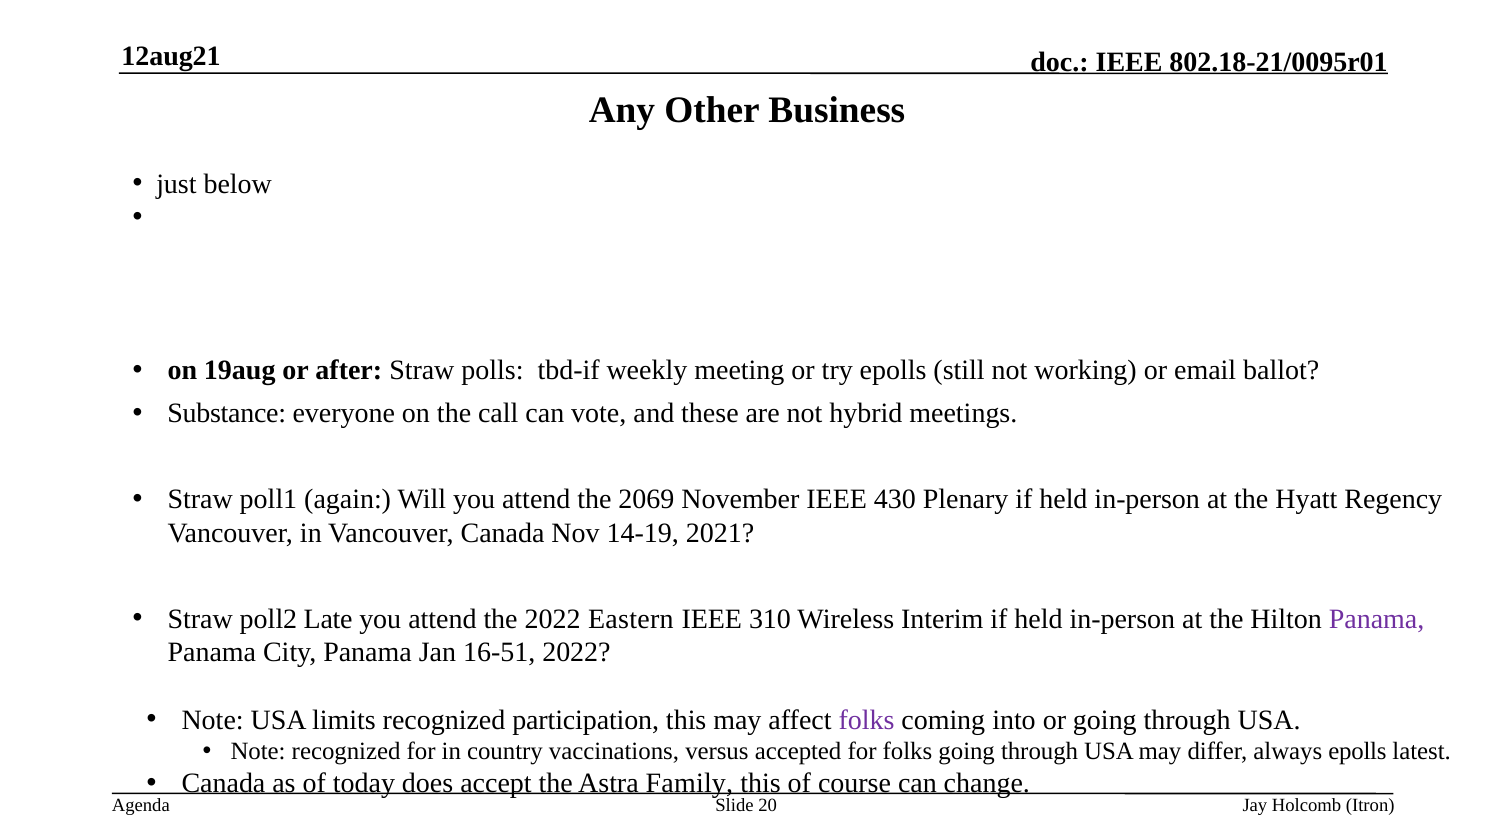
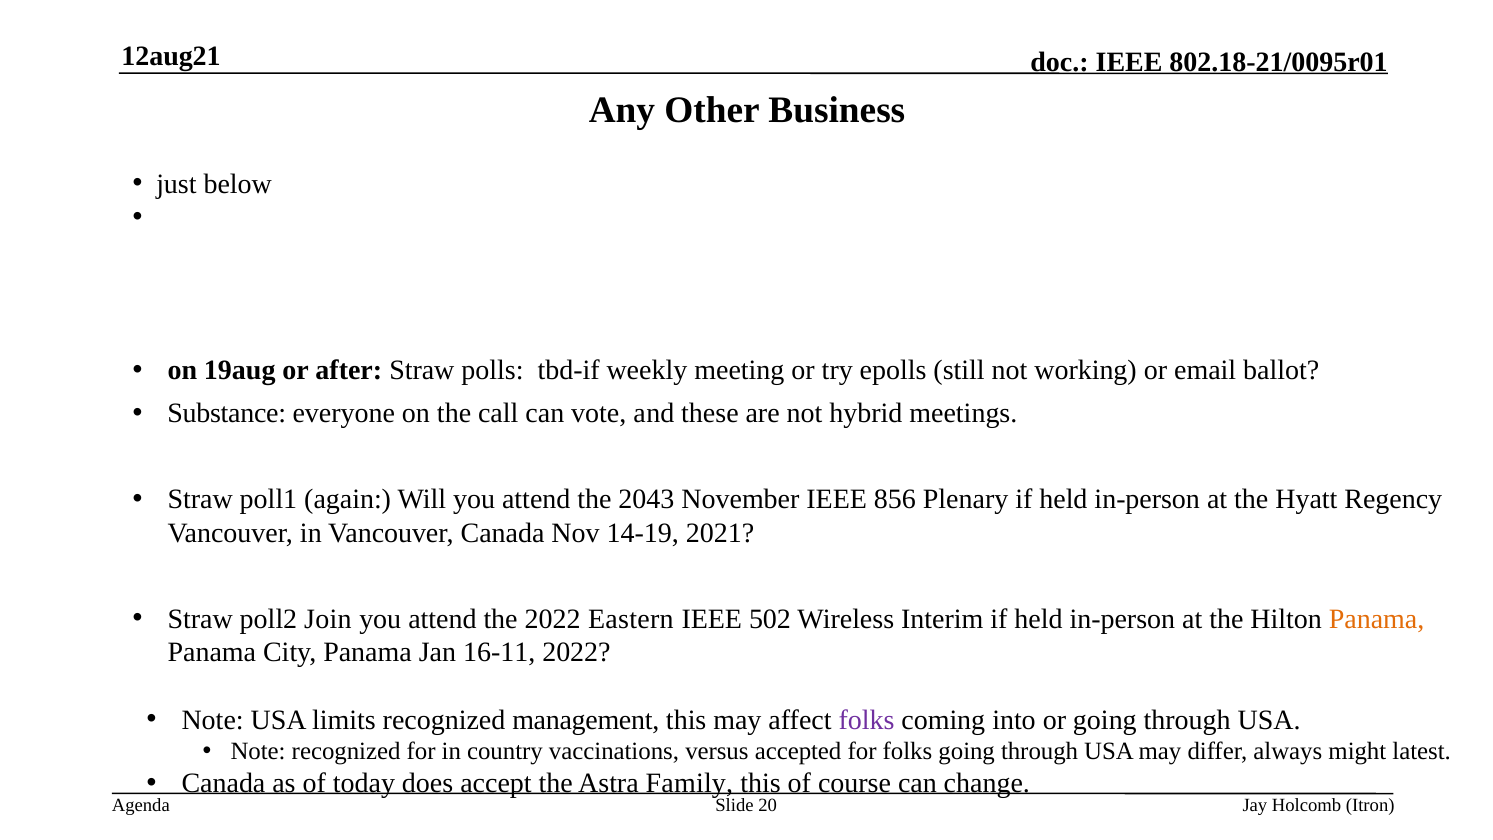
2069: 2069 -> 2043
430: 430 -> 856
Late: Late -> Join
310: 310 -> 502
Panama at (1377, 619) colour: purple -> orange
16-51: 16-51 -> 16-11
participation: participation -> management
always epolls: epolls -> might
